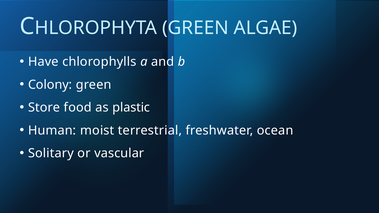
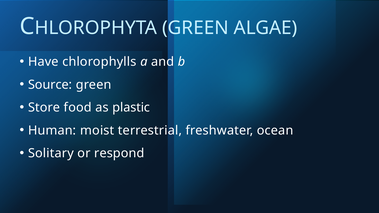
Colony: Colony -> Source
vascular: vascular -> respond
